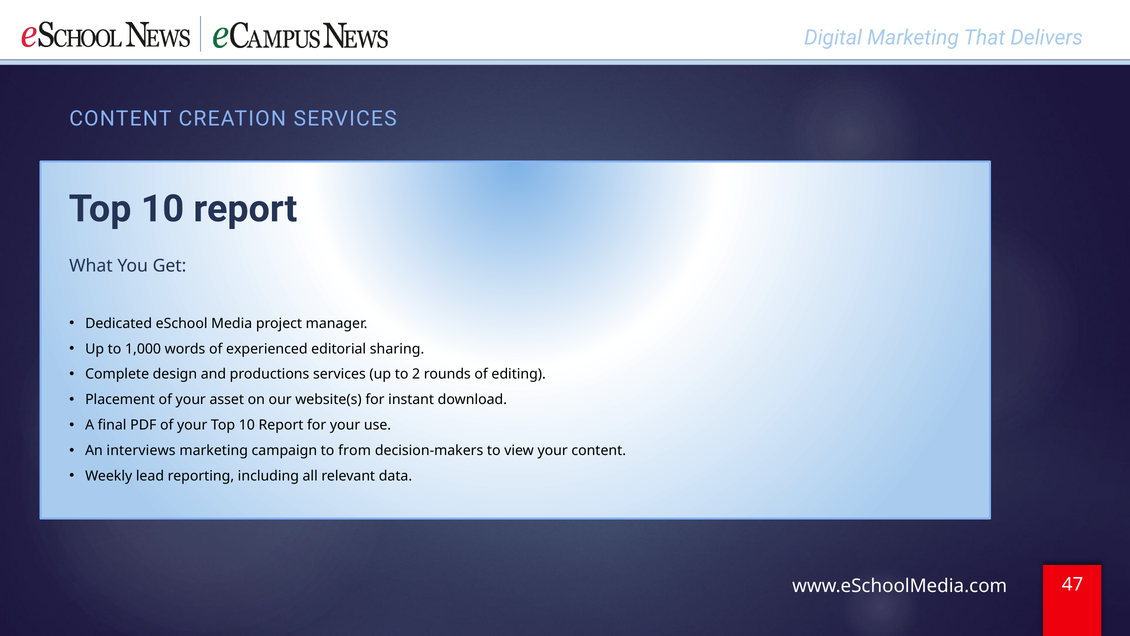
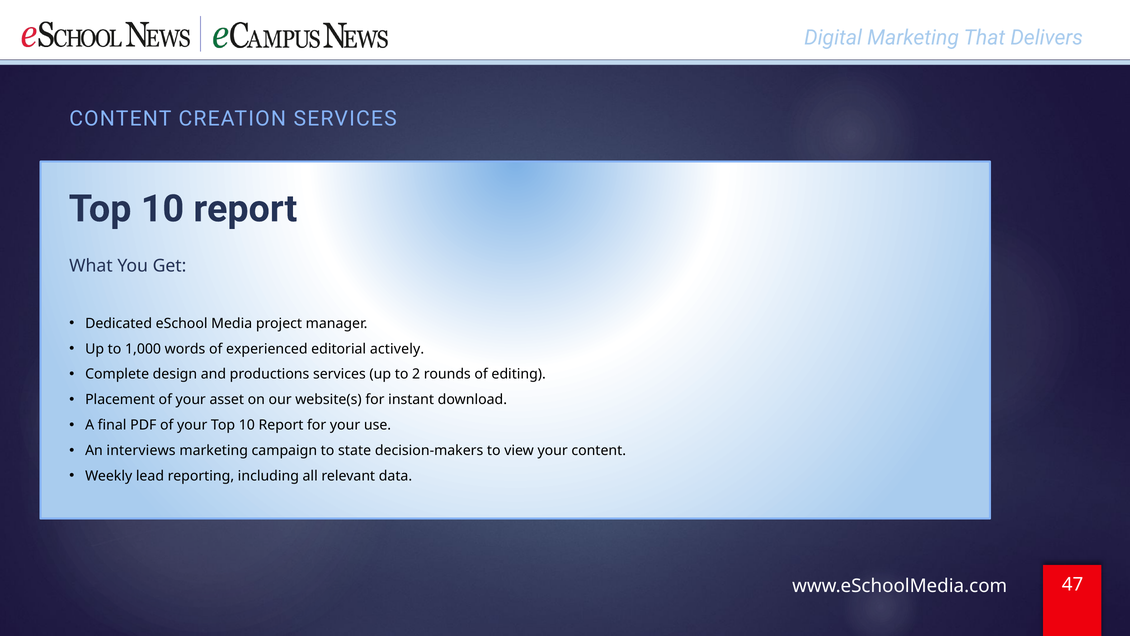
sharing: sharing -> actively
from: from -> state
